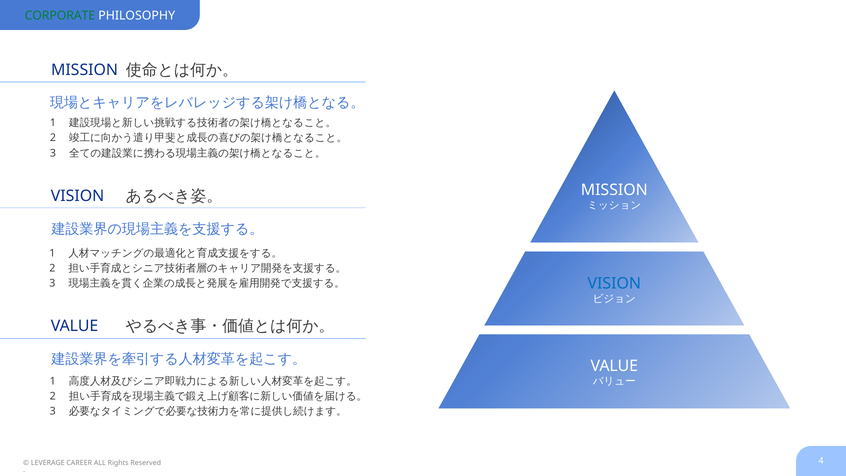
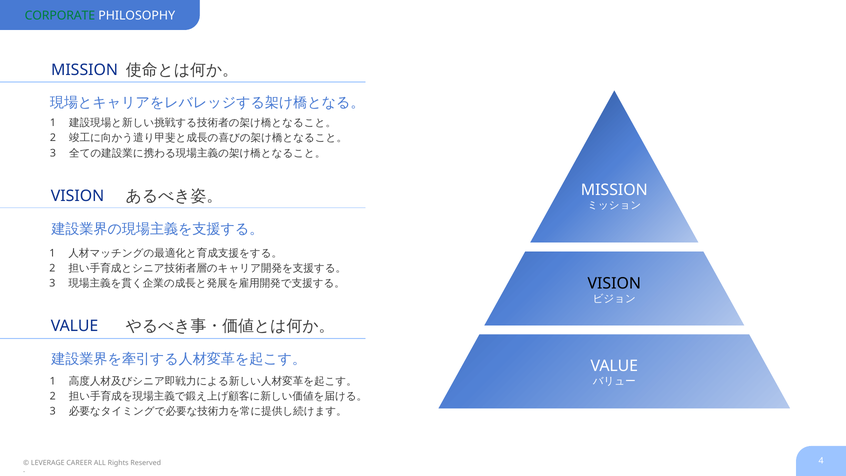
VISION at (614, 283) colour: blue -> black
